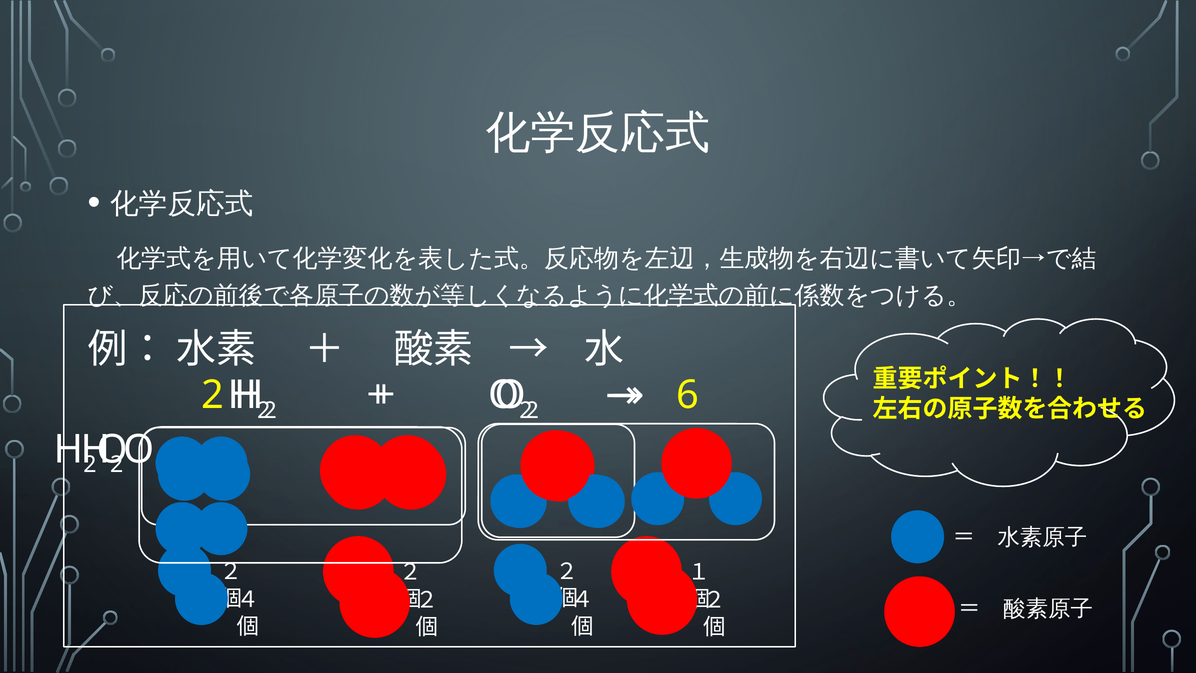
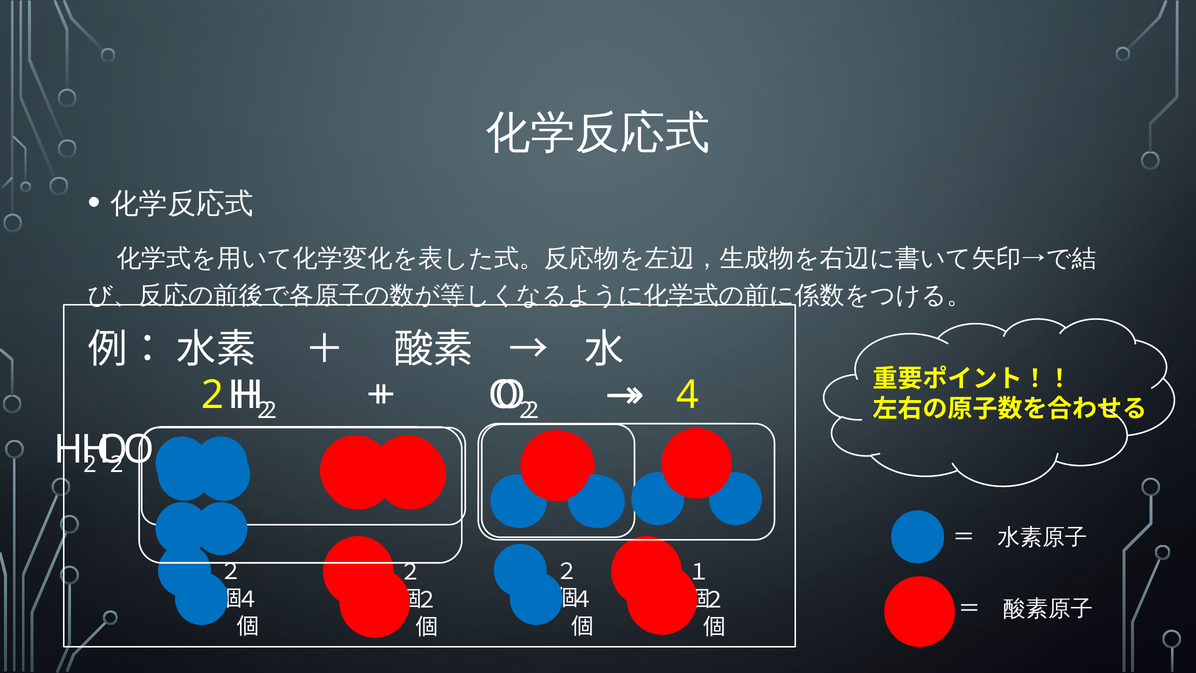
6: 6 -> 4
